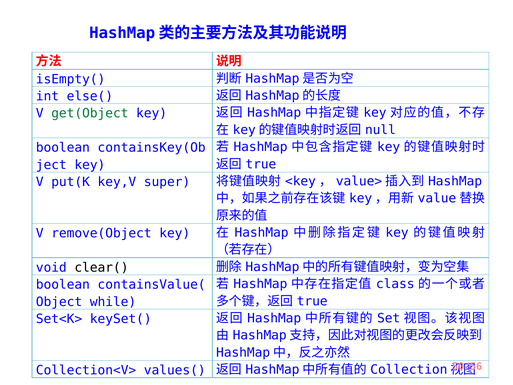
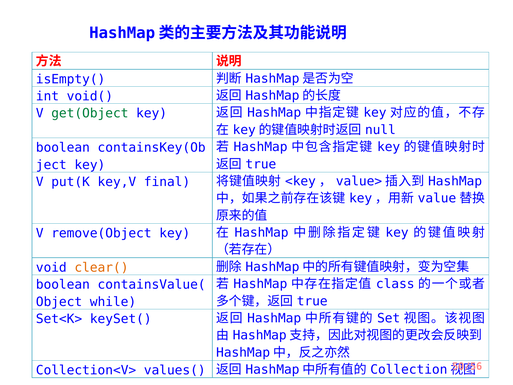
else(: else( -> void(
super: super -> final
clear( colour: black -> orange
